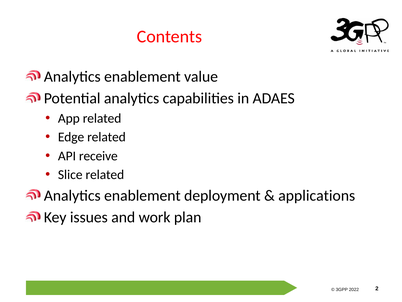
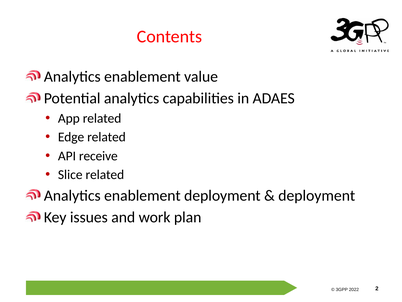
applications at (317, 195): applications -> deployment
